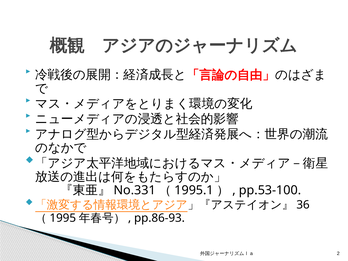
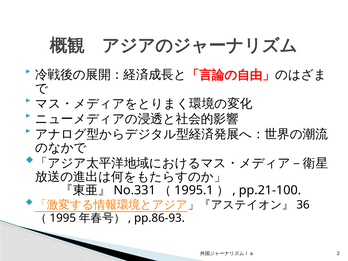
pp.53-100: pp.53-100 -> pp.21-100
